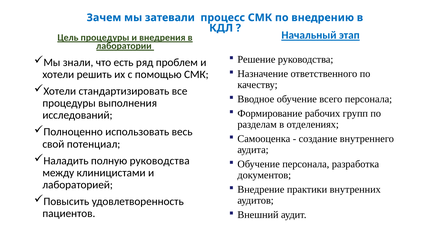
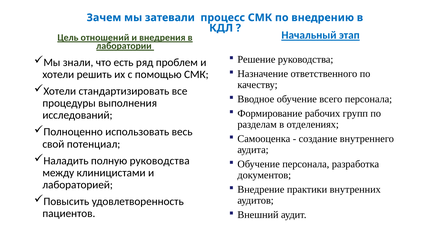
Цель процедуры: процедуры -> отношений
